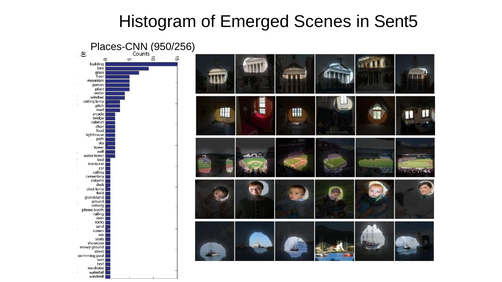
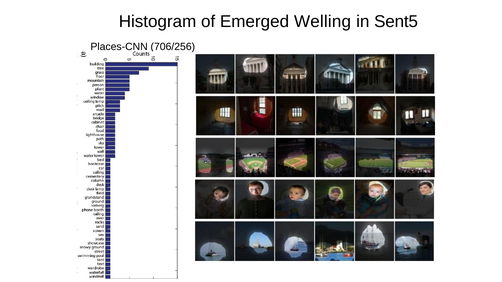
Scenes: Scenes -> Welling
950/256: 950/256 -> 706/256
